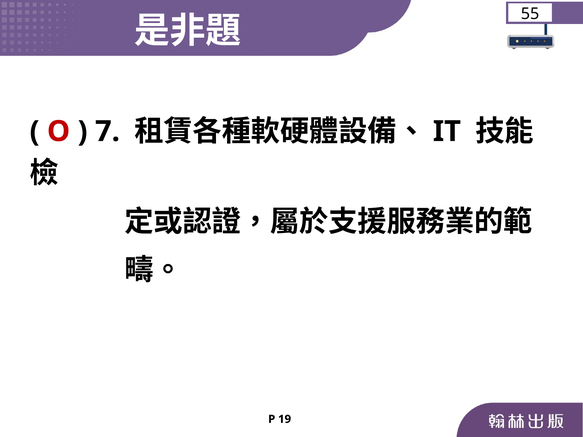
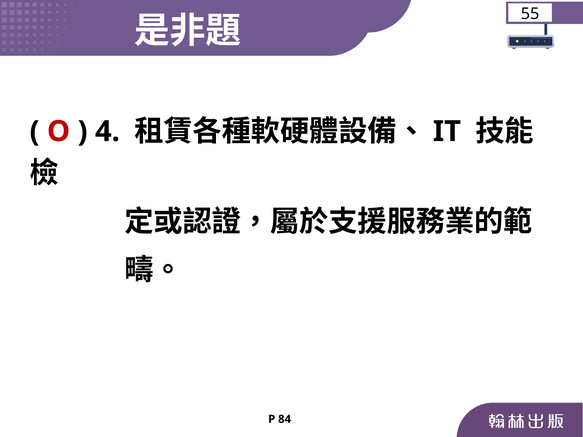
7: 7 -> 4
19: 19 -> 84
